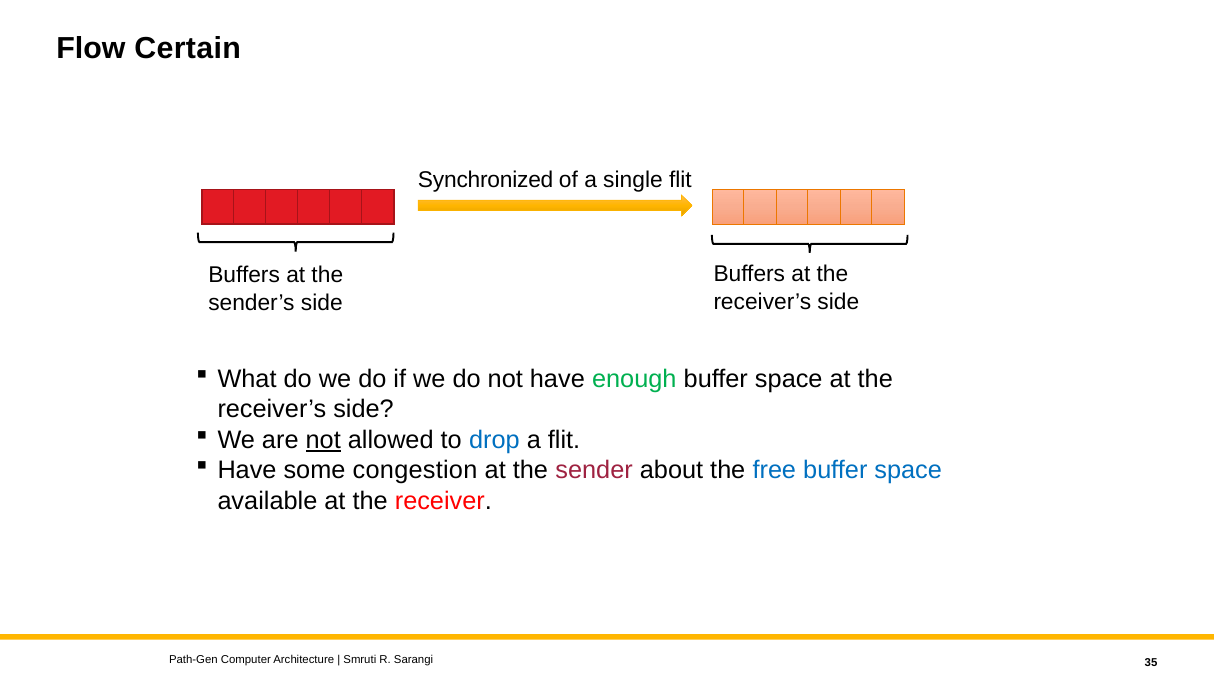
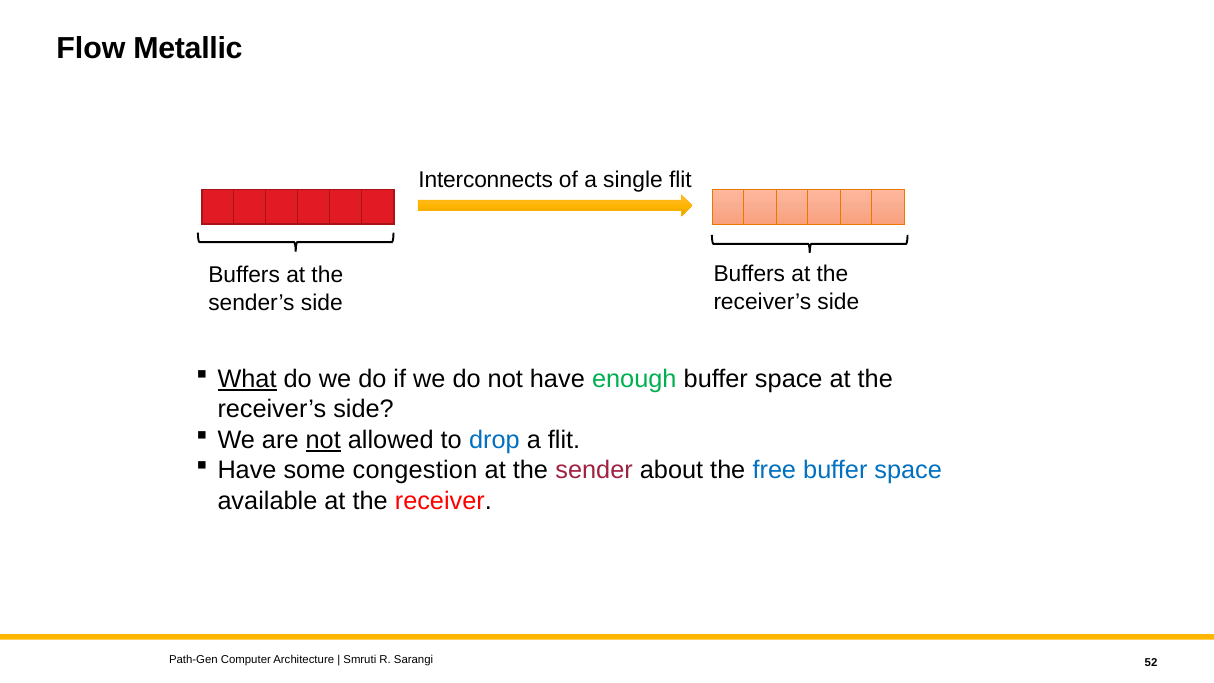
Certain: Certain -> Metallic
Synchronized: Synchronized -> Interconnects
What underline: none -> present
35: 35 -> 52
